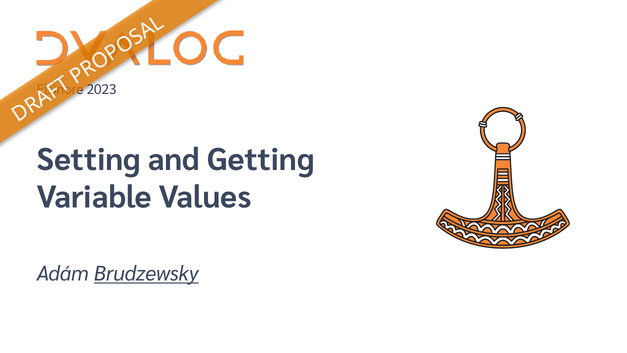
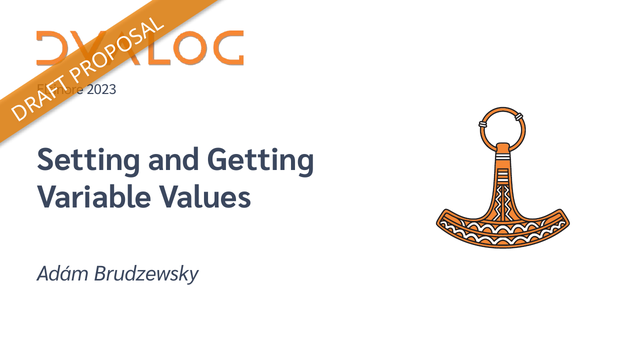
Brudzewsky underline: present -> none
